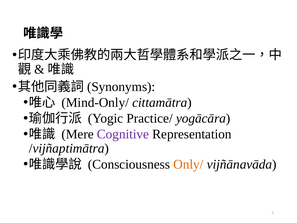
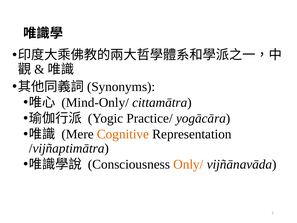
Cognitive colour: purple -> orange
